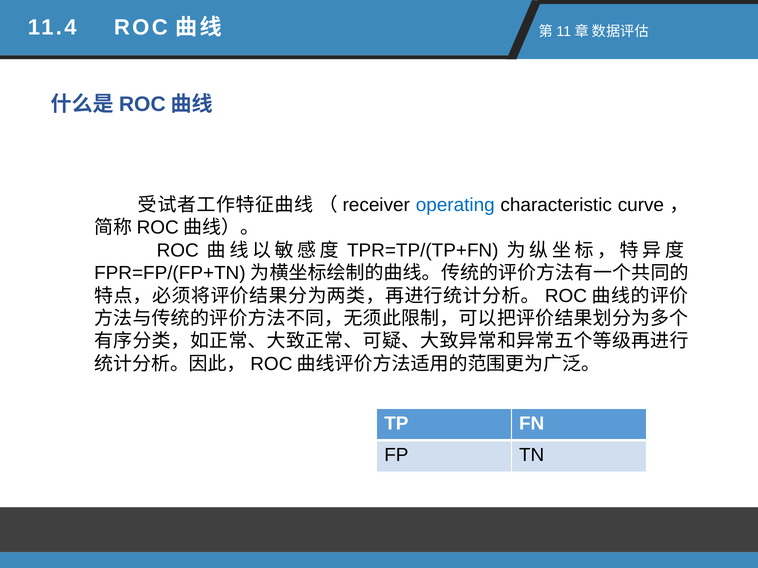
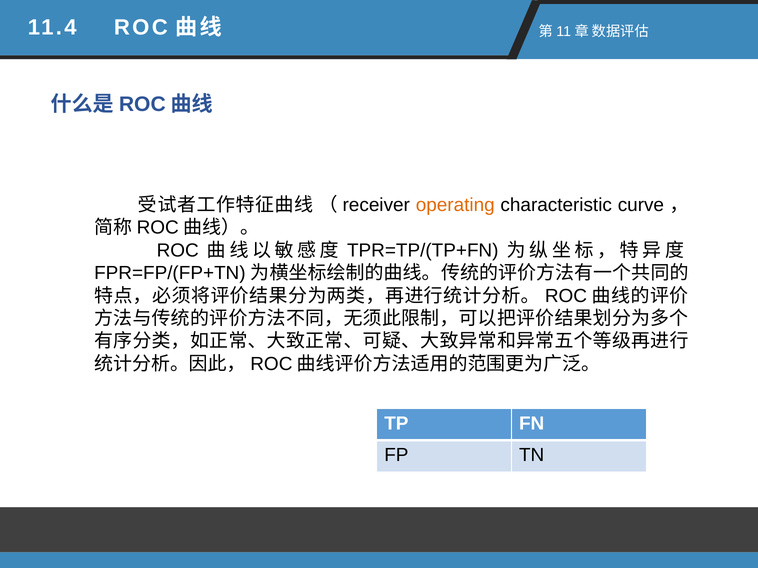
operating colour: blue -> orange
